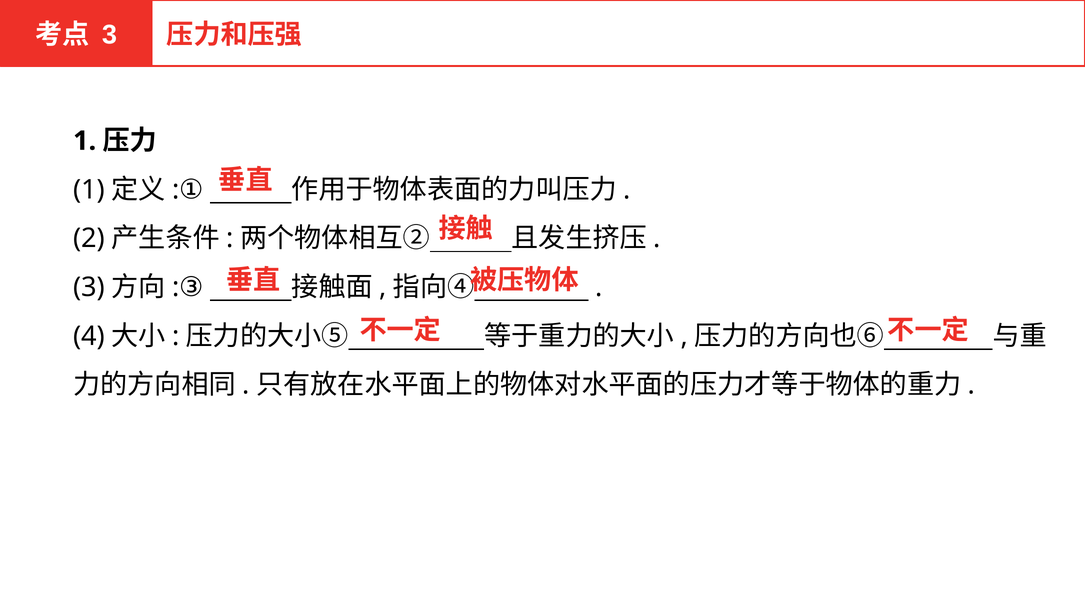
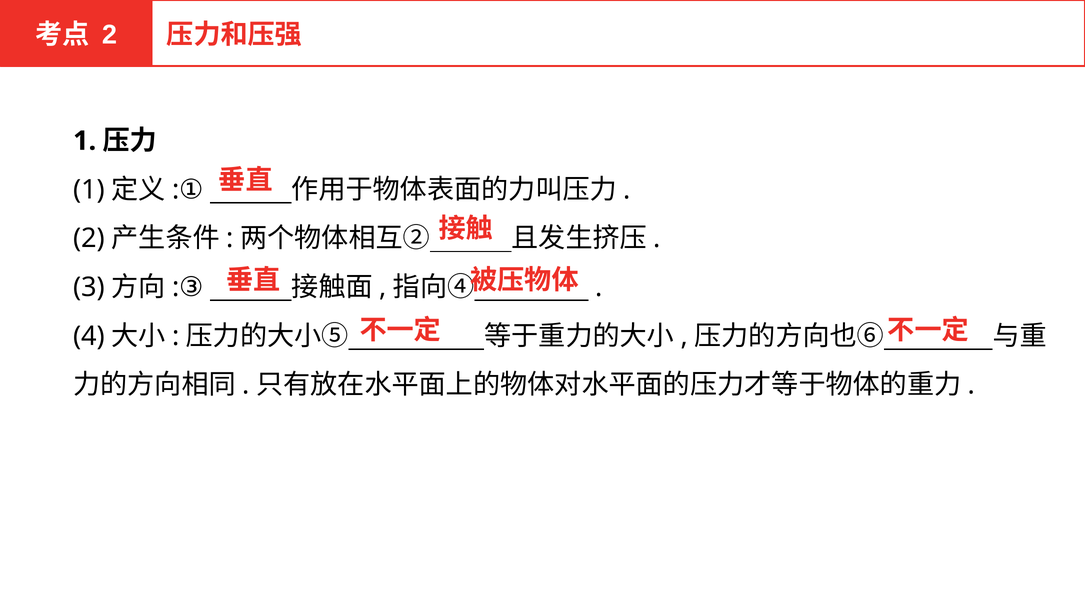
3 at (109, 35): 3 -> 2
